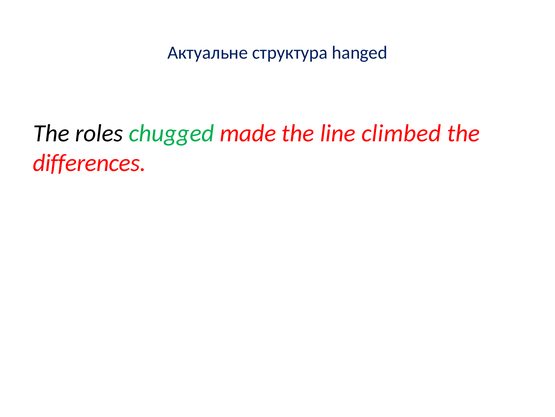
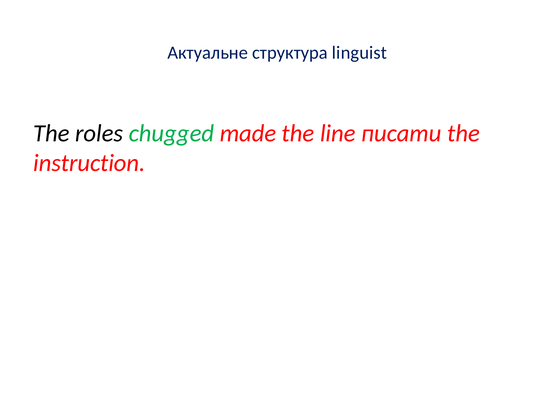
hanged: hanged -> linguist
climbed: climbed -> писати
differences: differences -> instruction
